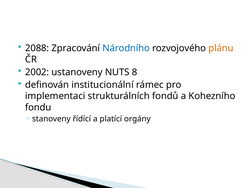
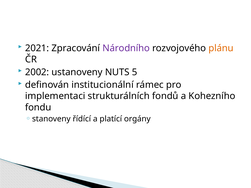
2088: 2088 -> 2021
Národního colour: blue -> purple
8: 8 -> 5
